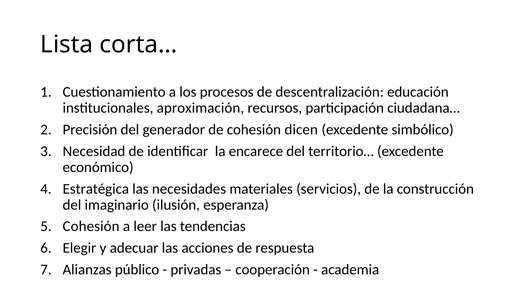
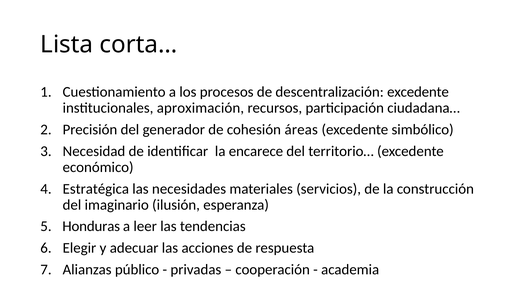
descentralización educación: educación -> excedente
dicen: dicen -> áreas
Cohesión at (91, 227): Cohesión -> Honduras
